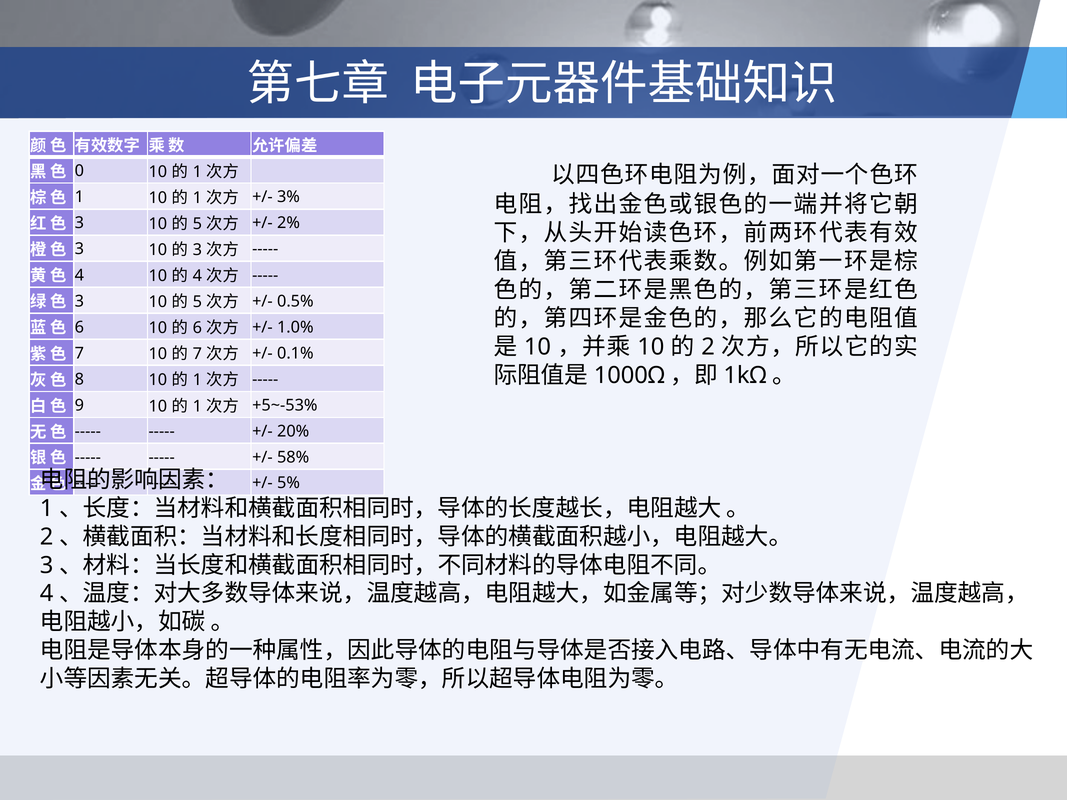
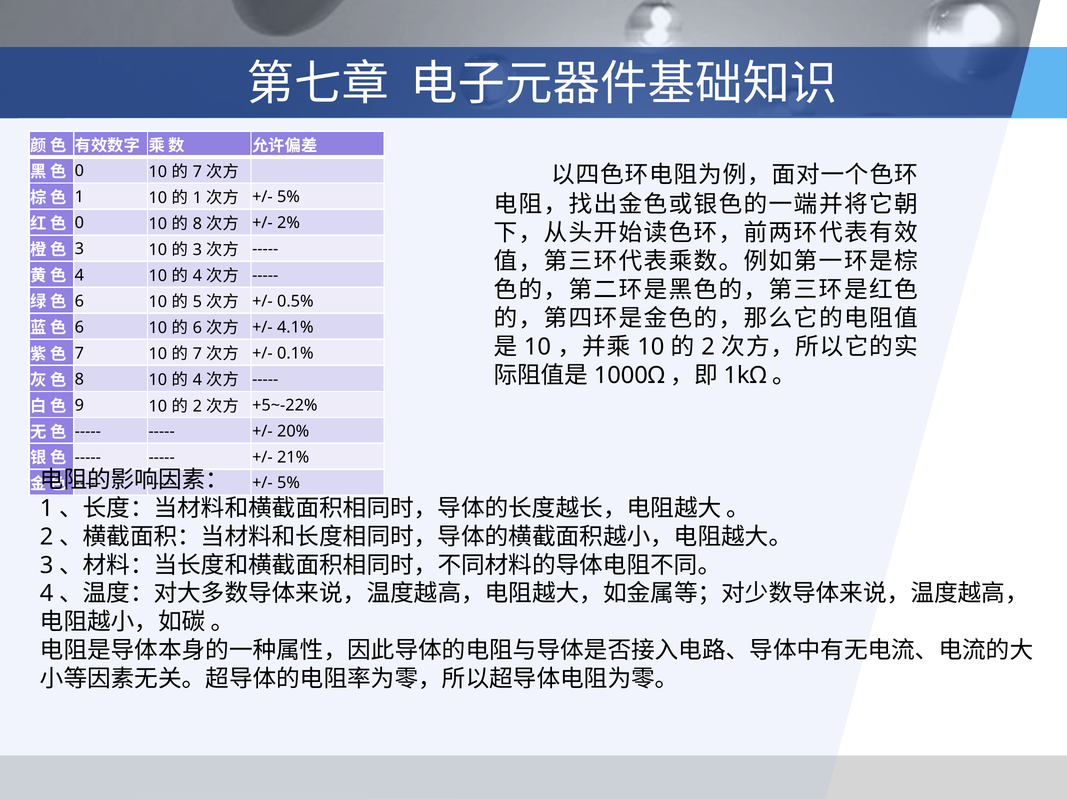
1 at (197, 172): 1 -> 7
3% at (288, 197): 3% -> 5%
3 at (79, 223): 3 -> 0
5 at (197, 224): 5 -> 8
3 at (79, 301): 3 -> 6
1.0%: 1.0% -> 4.1%
1 at (197, 380): 1 -> 4
1 at (197, 406): 1 -> 2
+5~-53%: +5~-53% -> +5~-22%
58%: 58% -> 21%
